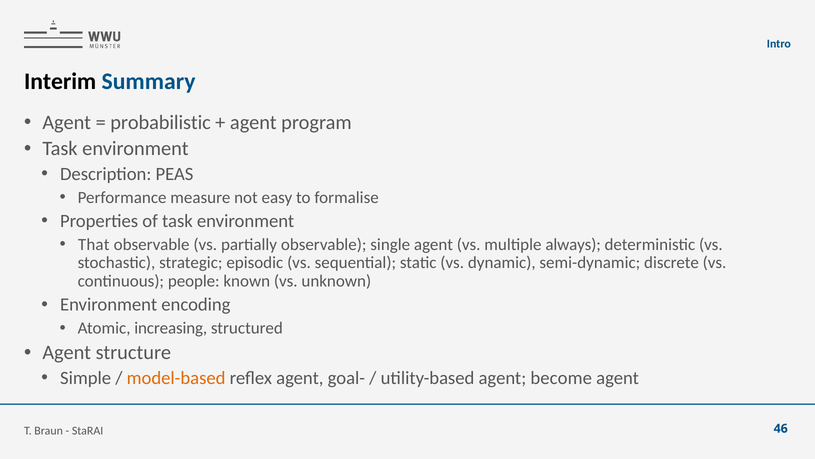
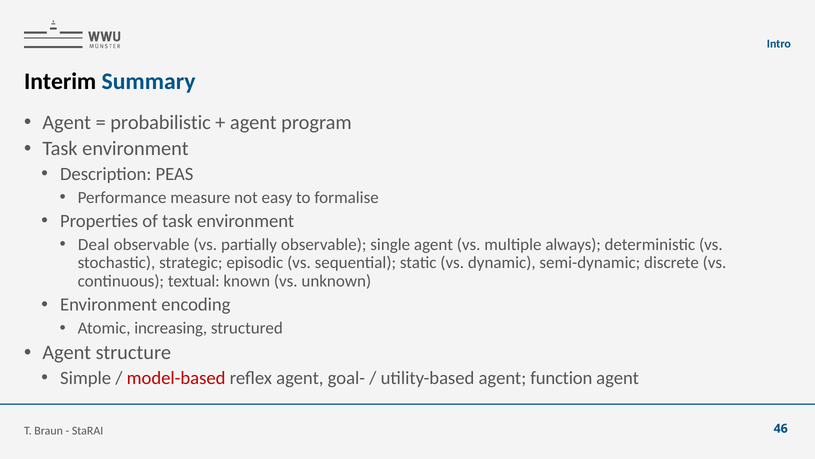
That: That -> Deal
people: people -> textual
model-based colour: orange -> red
become: become -> function
